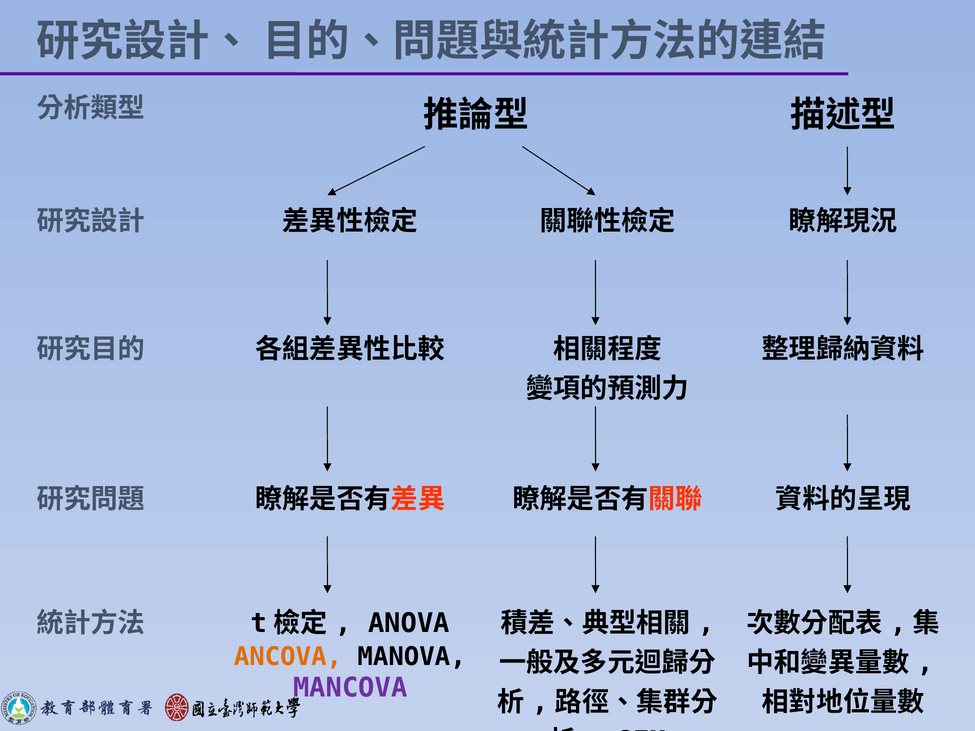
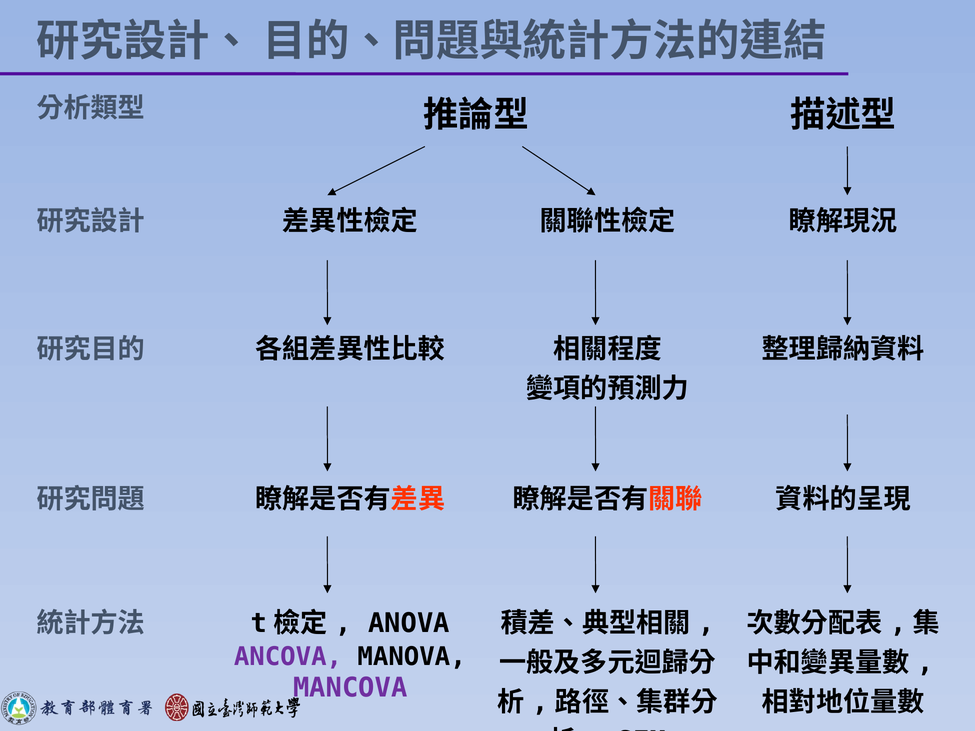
ANCOVA colour: orange -> purple
